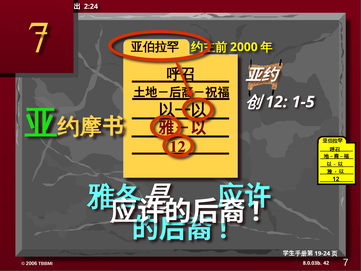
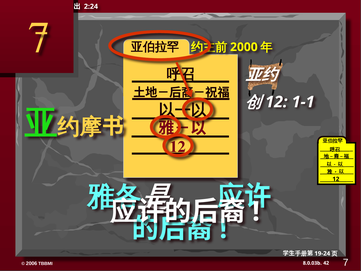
1-5: 1-5 -> 1-1
